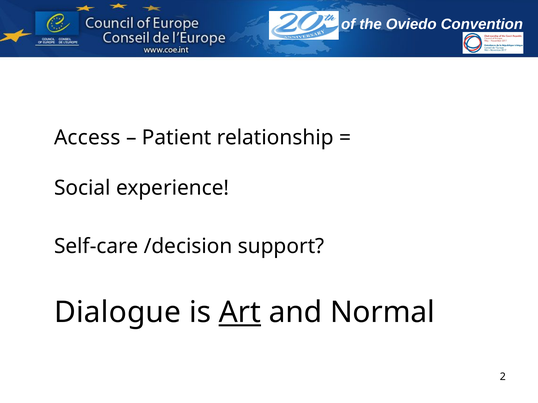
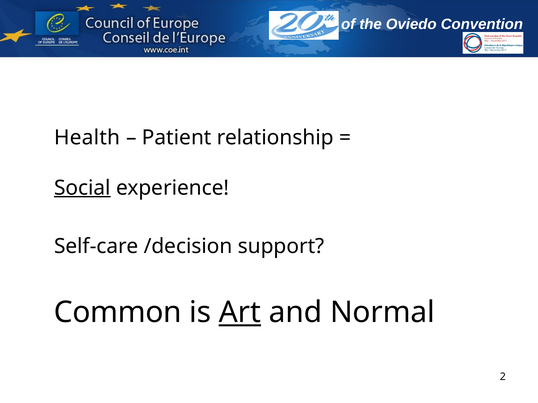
Access: Access -> Health
Social underline: none -> present
Dialogue: Dialogue -> Common
